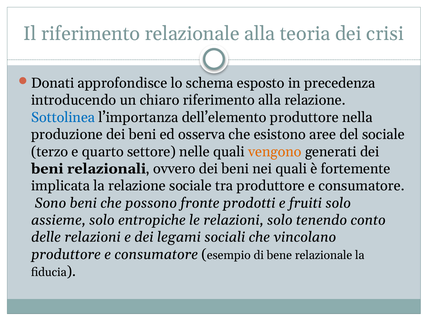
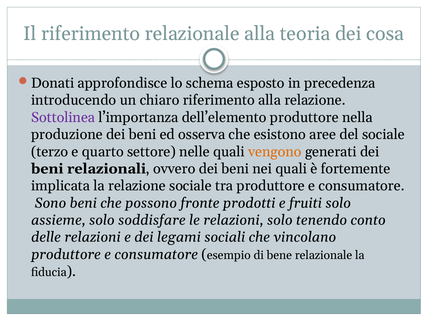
crisi: crisi -> cosa
Sottolinea colour: blue -> purple
entropiche: entropiche -> soddisfare
